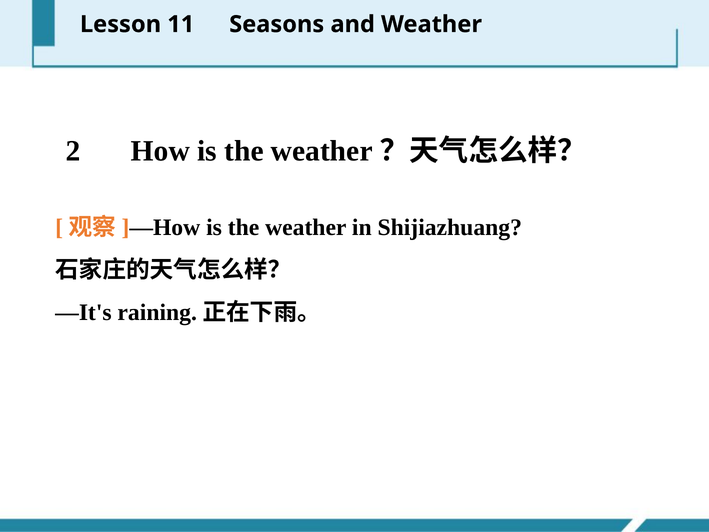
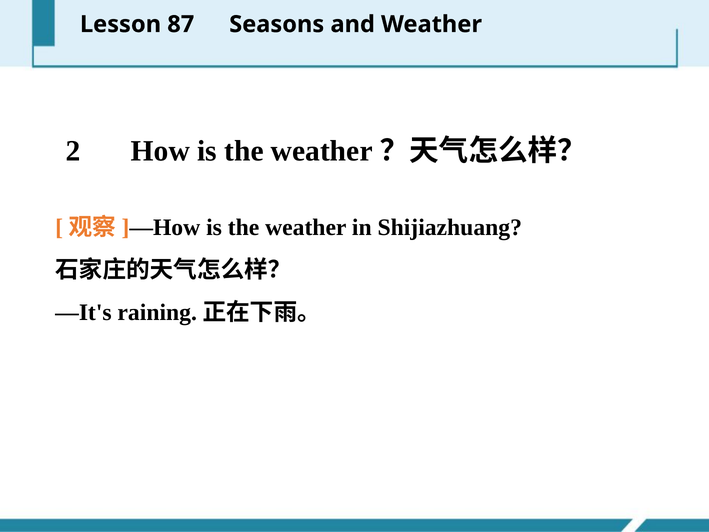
11: 11 -> 87
